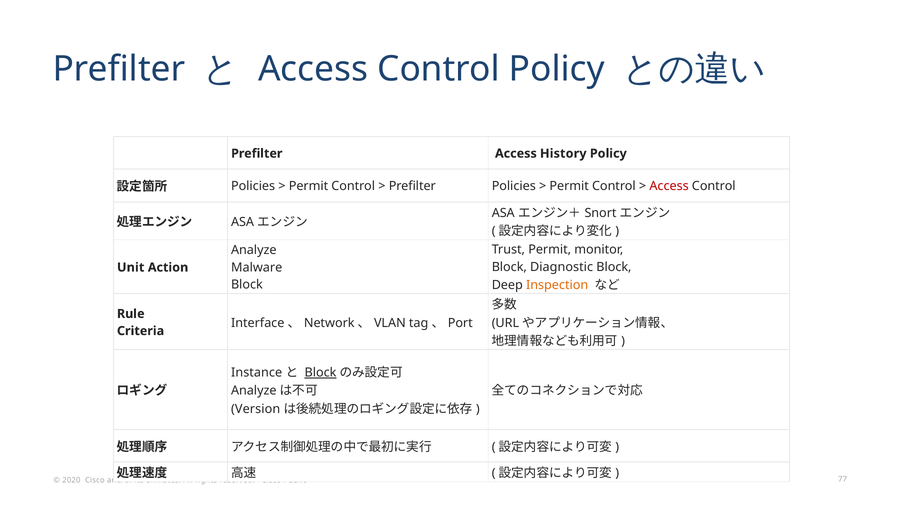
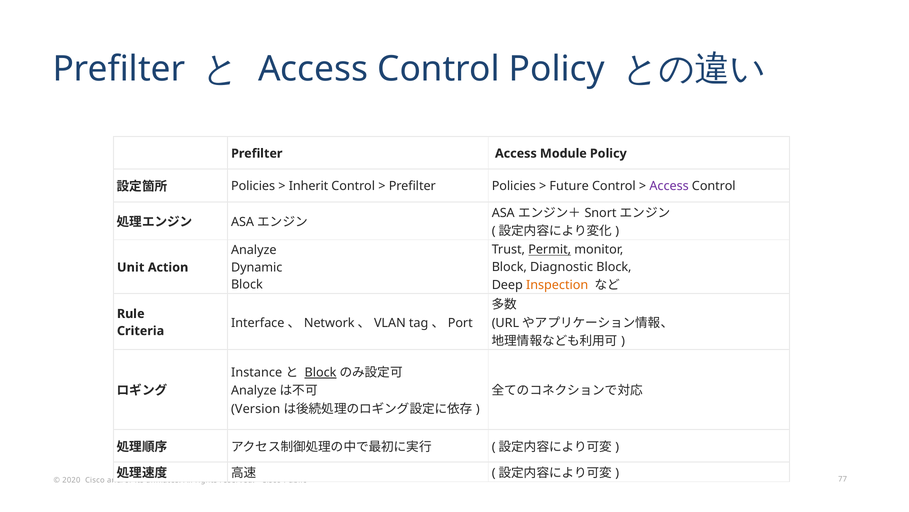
History: History -> Module
Permit at (308, 186): Permit -> Inherit
Permit at (569, 186): Permit -> Future
Access at (669, 186) colour: red -> purple
Permit at (550, 249) underline: none -> present
Malware: Malware -> Dynamic
